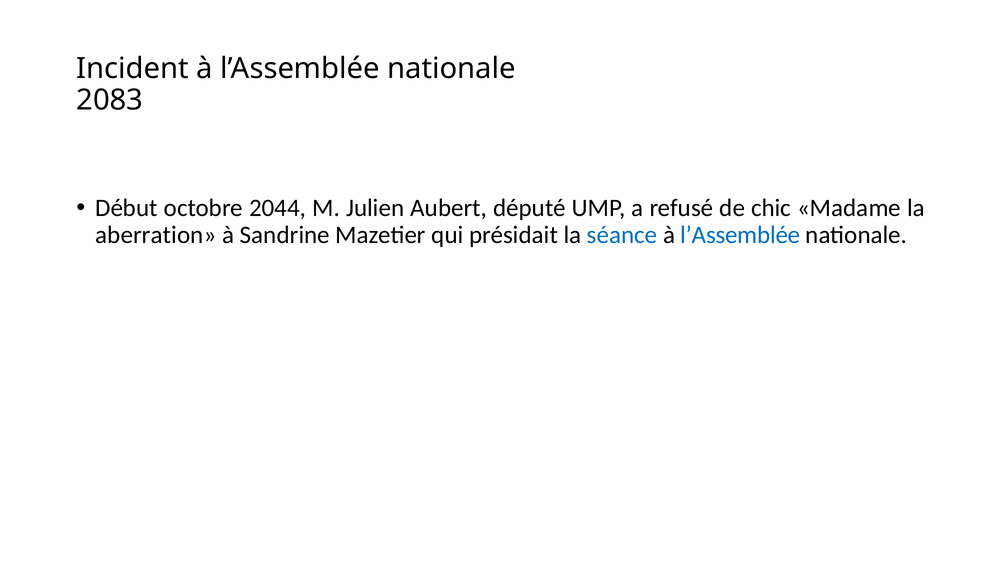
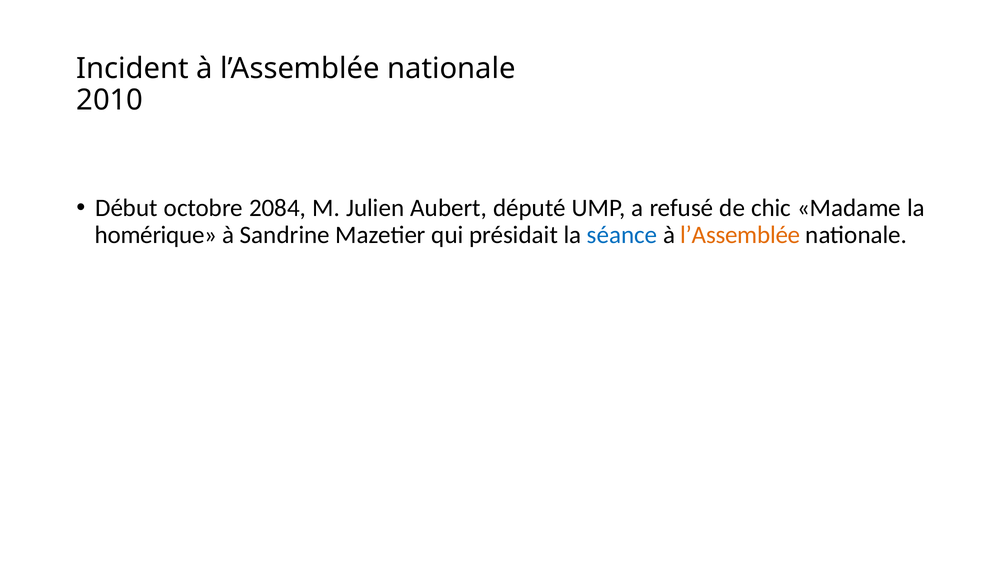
2083: 2083 -> 2010
2044: 2044 -> 2084
aberration: aberration -> homérique
l’Assemblée at (740, 235) colour: blue -> orange
